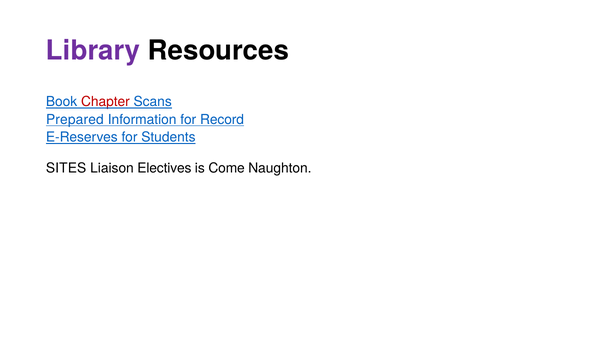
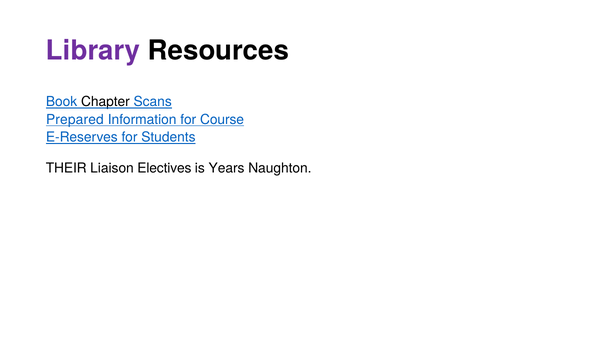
Chapter colour: red -> black
Record: Record -> Course
SITES: SITES -> THEIR
Come: Come -> Years
